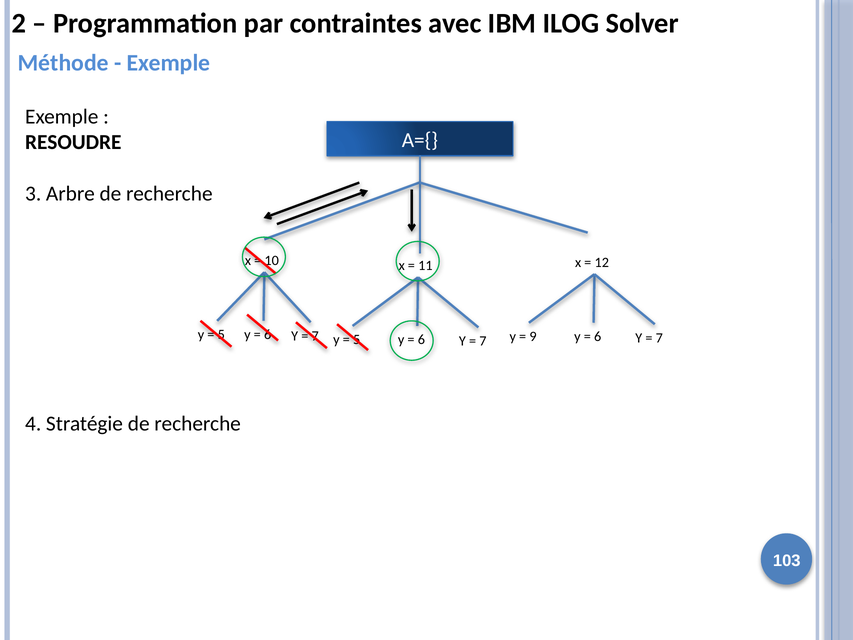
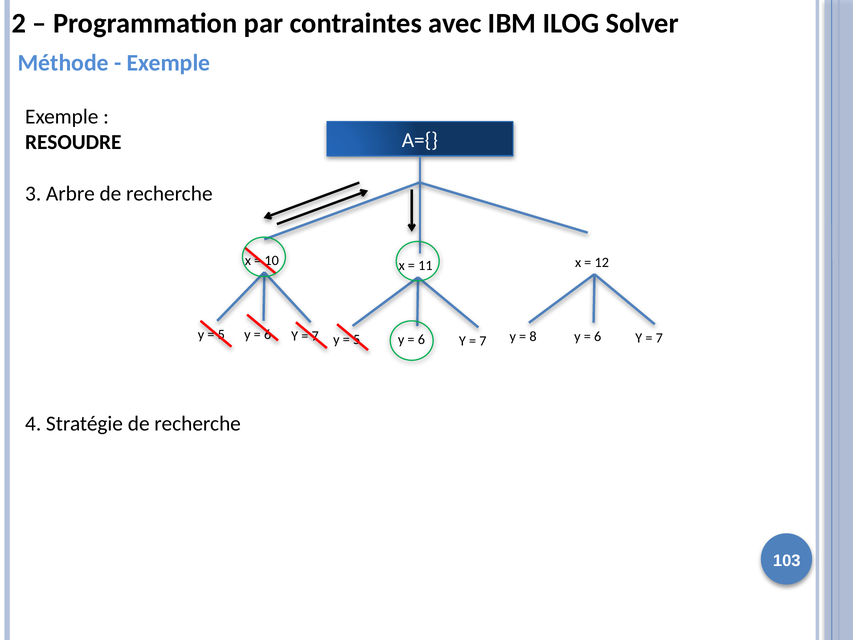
9: 9 -> 8
